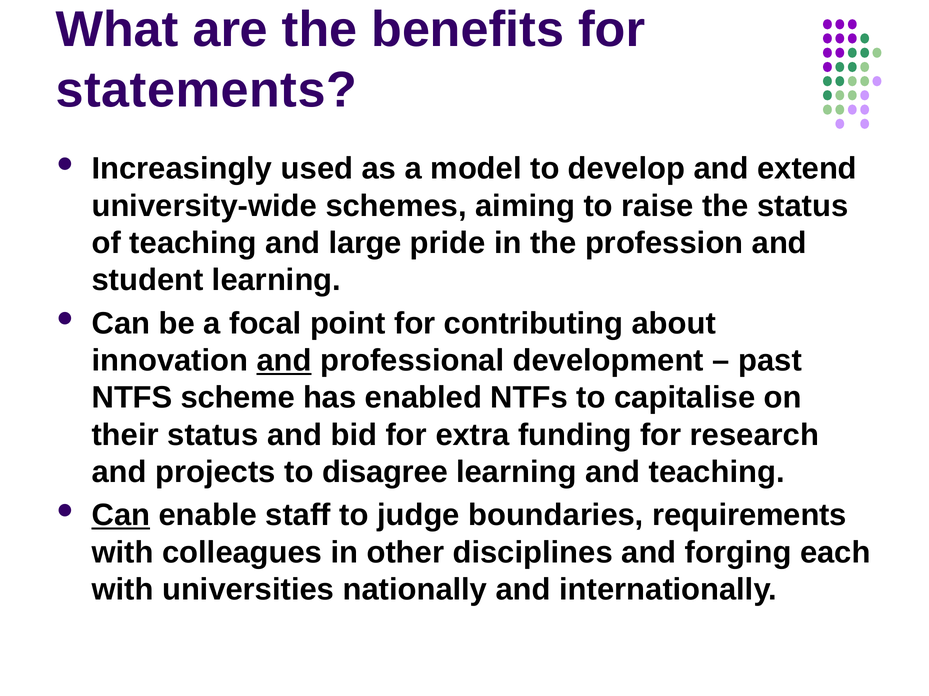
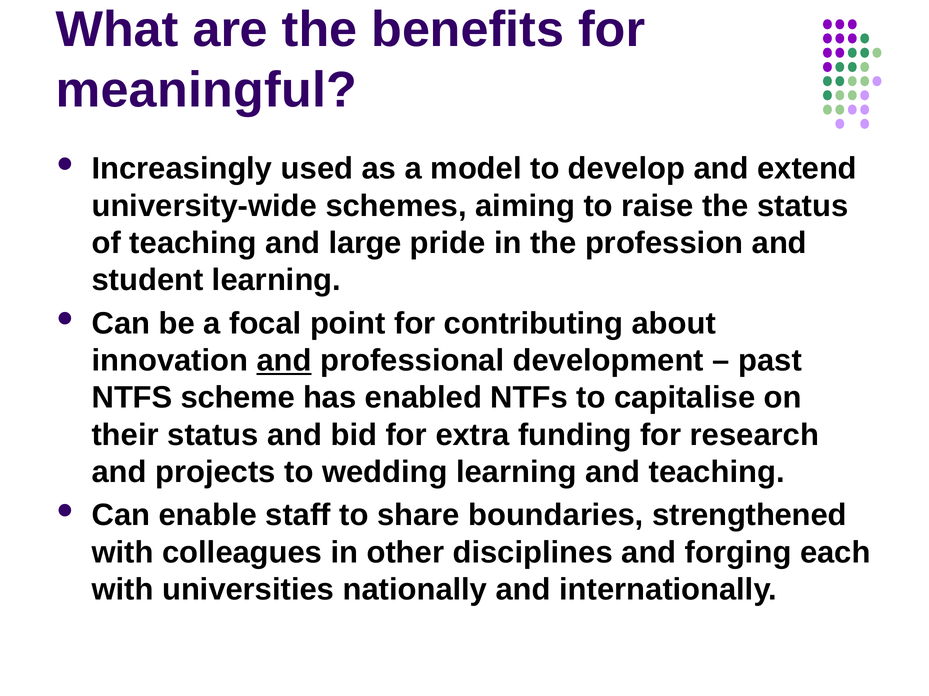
statements: statements -> meaningful
disagree: disagree -> wedding
Can at (121, 516) underline: present -> none
judge: judge -> share
requirements: requirements -> strengthened
